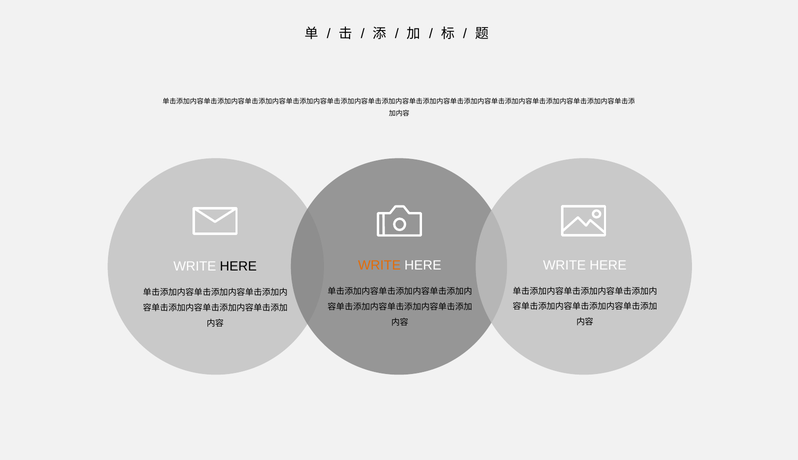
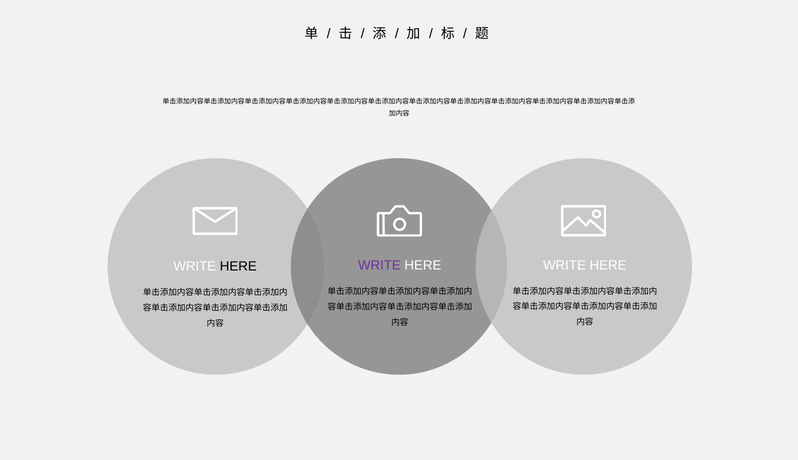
WRITE at (379, 265) colour: orange -> purple
